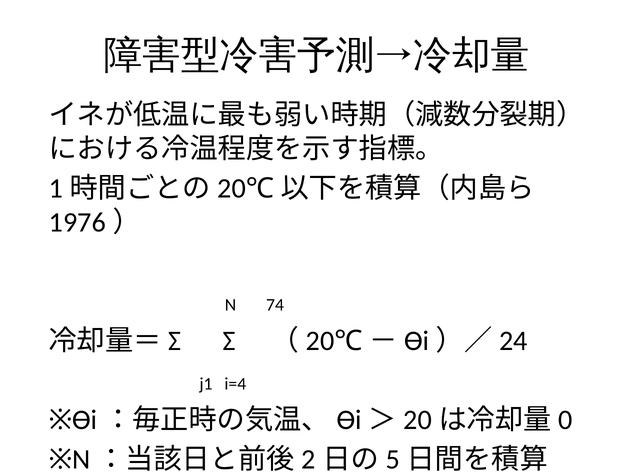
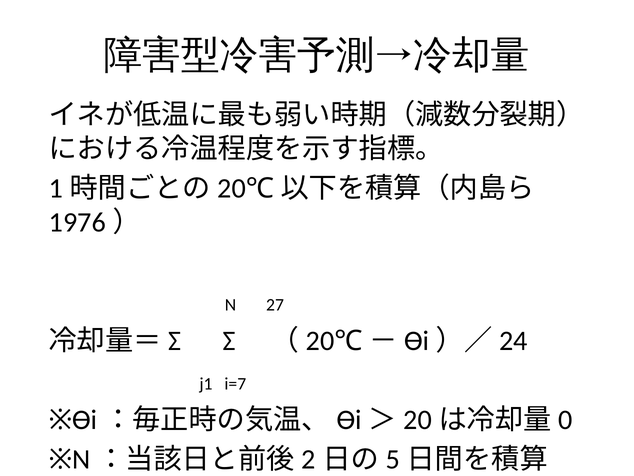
74: 74 -> 27
i=4: i=4 -> i=7
